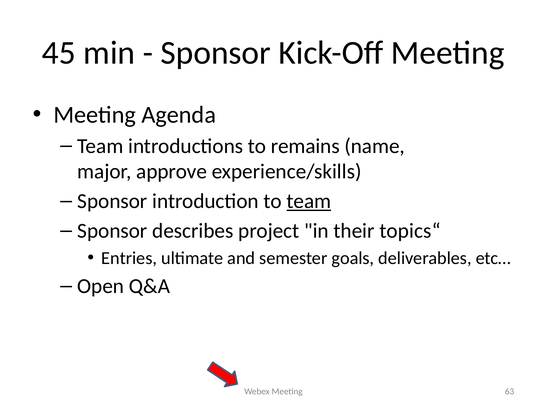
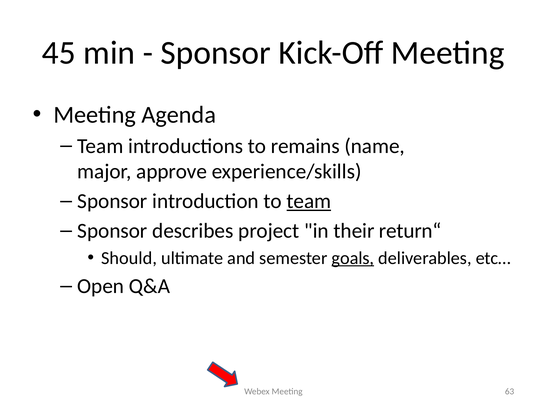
topics“: topics“ -> return“
Entries: Entries -> Should
goals underline: none -> present
